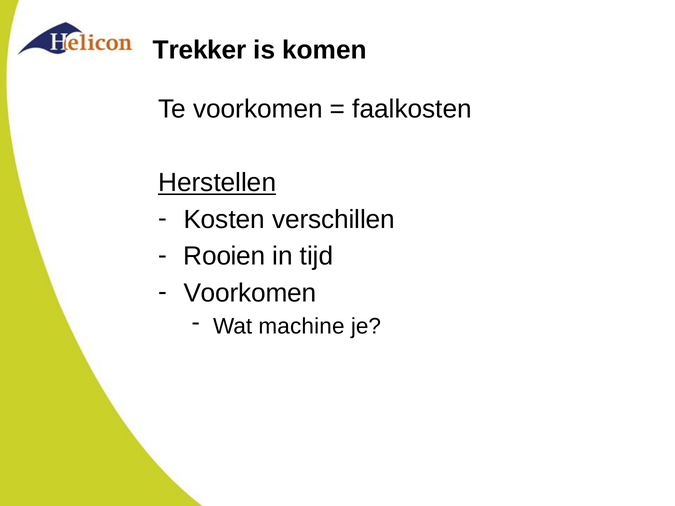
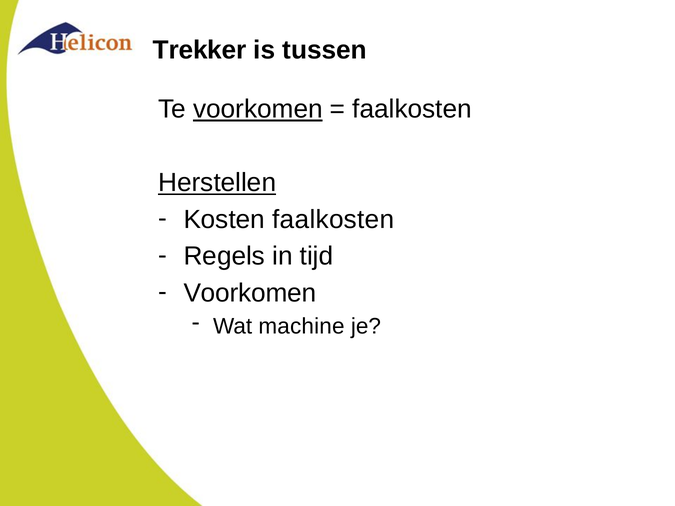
komen: komen -> tussen
voorkomen at (258, 109) underline: none -> present
Kosten verschillen: verschillen -> faalkosten
Rooien: Rooien -> Regels
